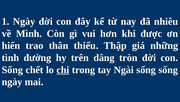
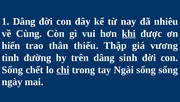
1 Ngày: Ngày -> Dâng
Mình: Mình -> Cùng
khi underline: none -> present
những: những -> vương
tròn: tròn -> sinh
